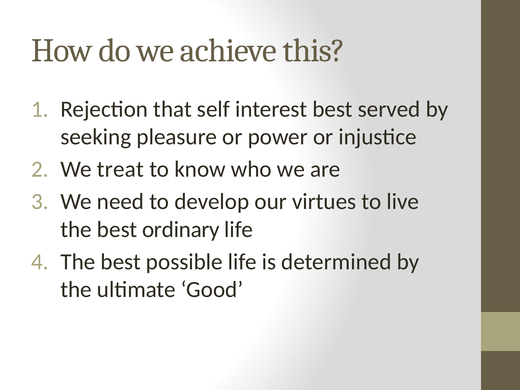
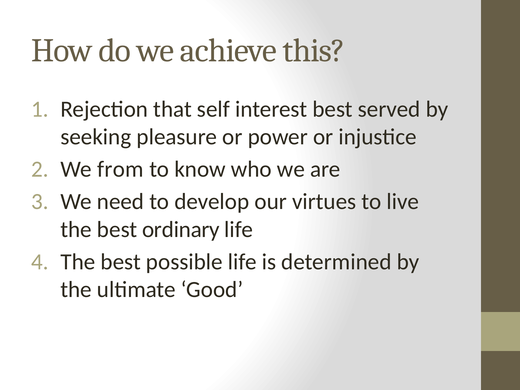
treat: treat -> from
